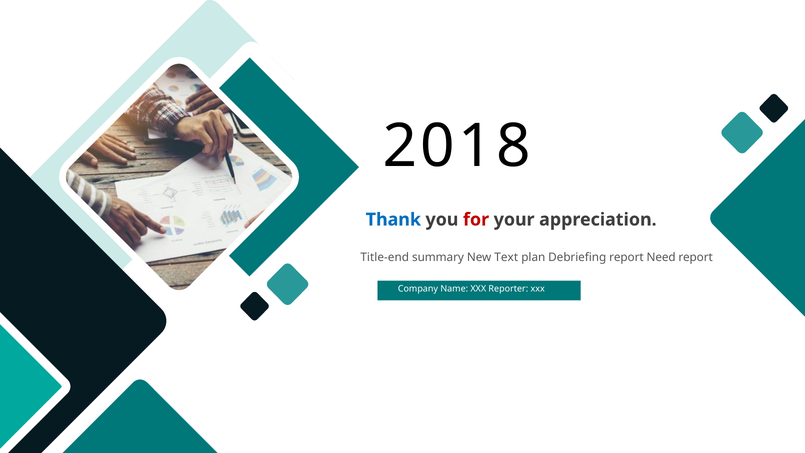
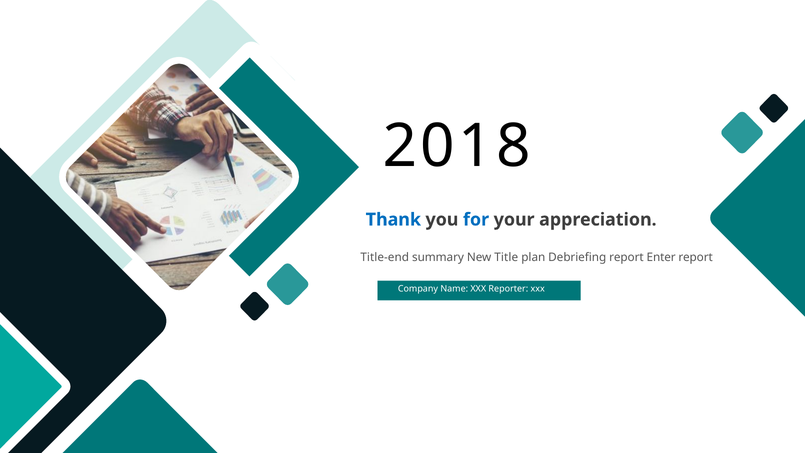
for colour: red -> blue
Text: Text -> Title
Need: Need -> Enter
